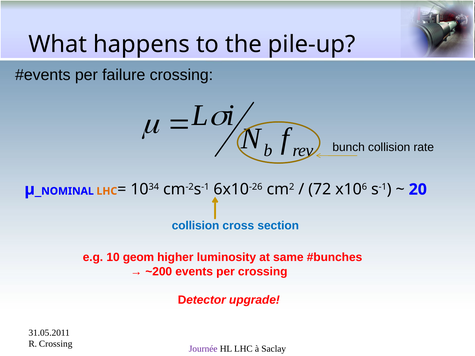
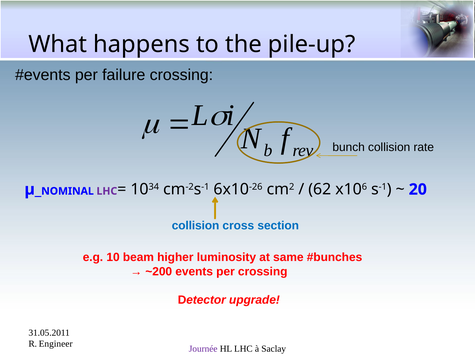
LHC at (107, 191) colour: orange -> purple
72: 72 -> 62
geom: geom -> beam
R Crossing: Crossing -> Engineer
